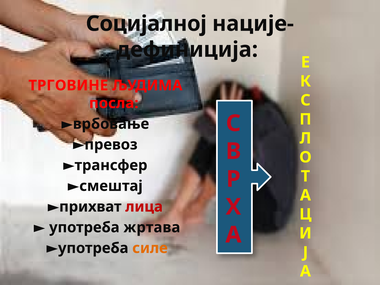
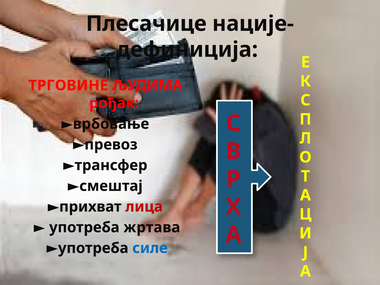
Социјалној: Социјалној -> Плесачице
посла: посла -> рођак
силе colour: orange -> blue
